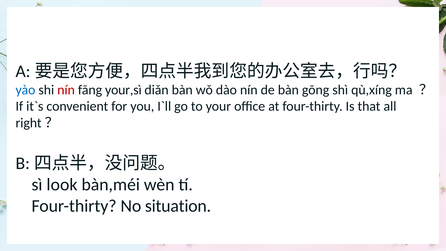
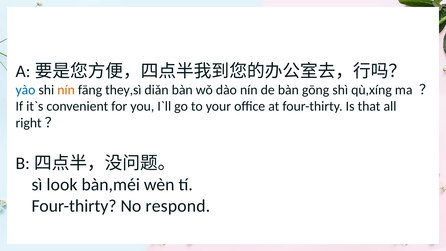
nín at (66, 90) colour: red -> orange
your,sì: your,sì -> they,sì
situation: situation -> respond
